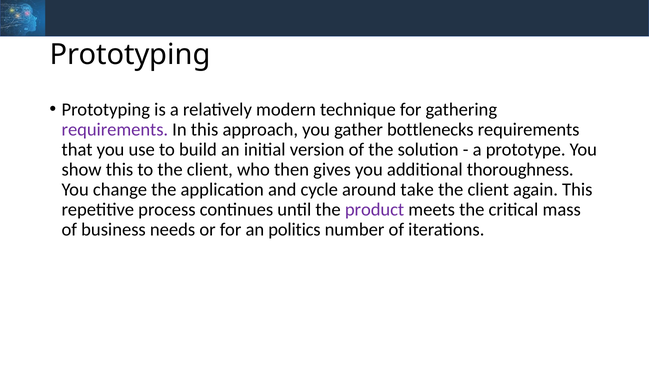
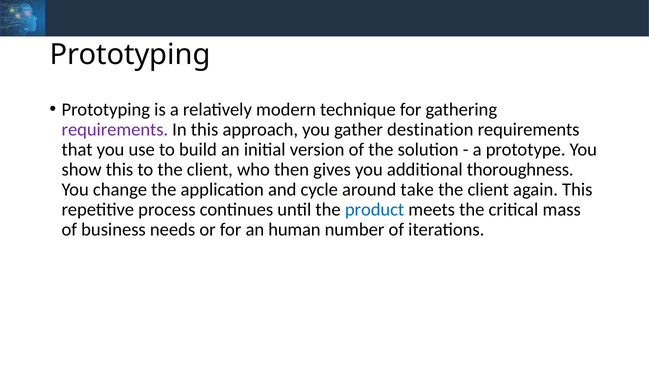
bottlenecks: bottlenecks -> destination
product colour: purple -> blue
politics: politics -> human
